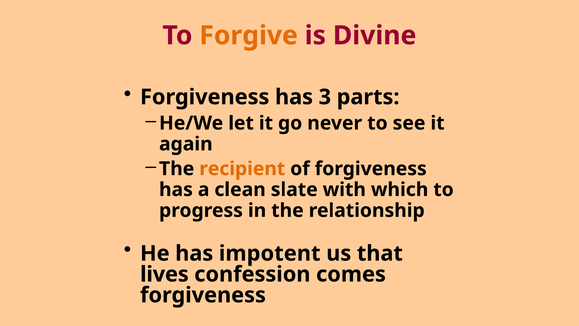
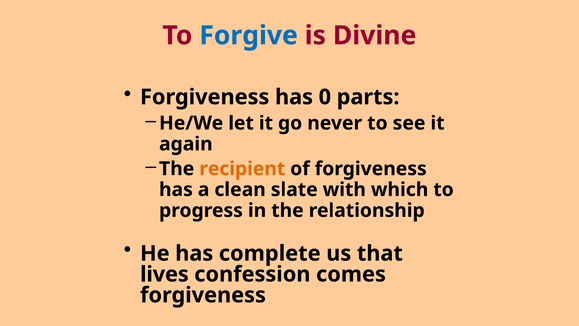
Forgive colour: orange -> blue
3: 3 -> 0
impotent: impotent -> complete
